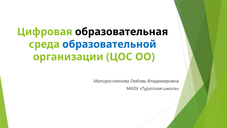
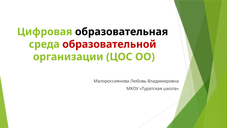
образовательной colour: blue -> red
